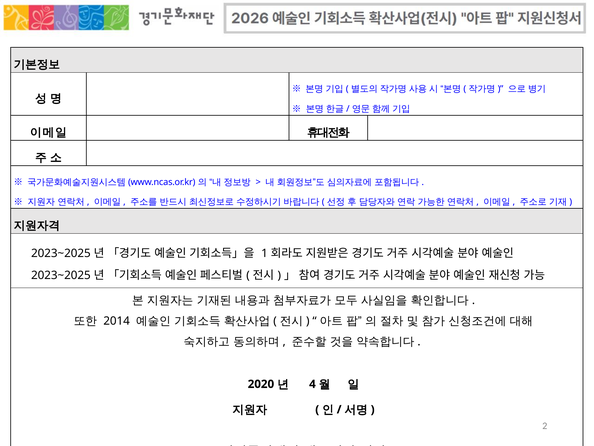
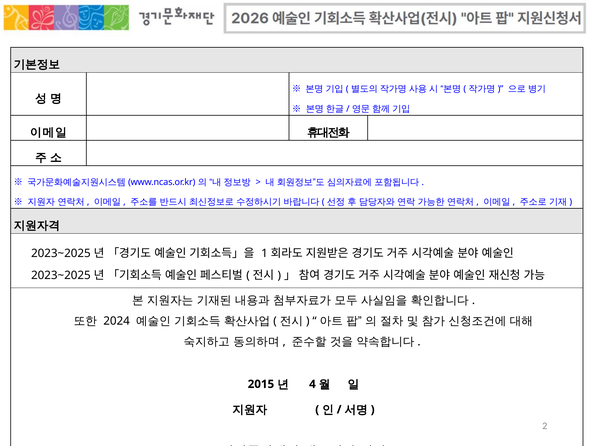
2014: 2014 -> 2024
2020: 2020 -> 2015
